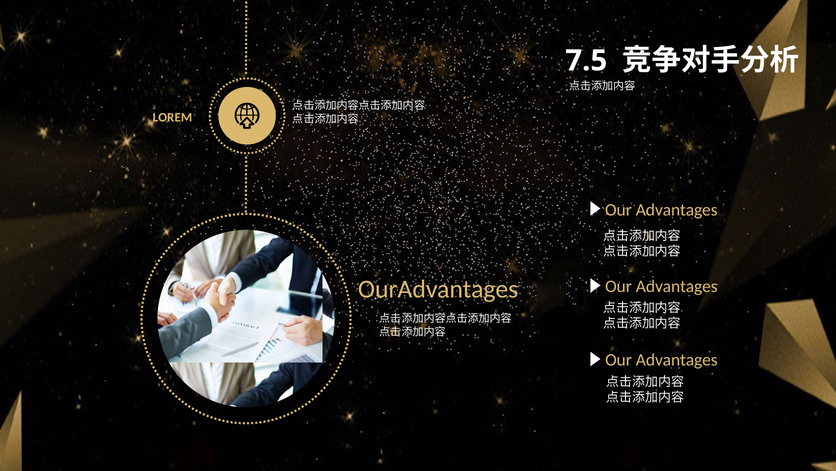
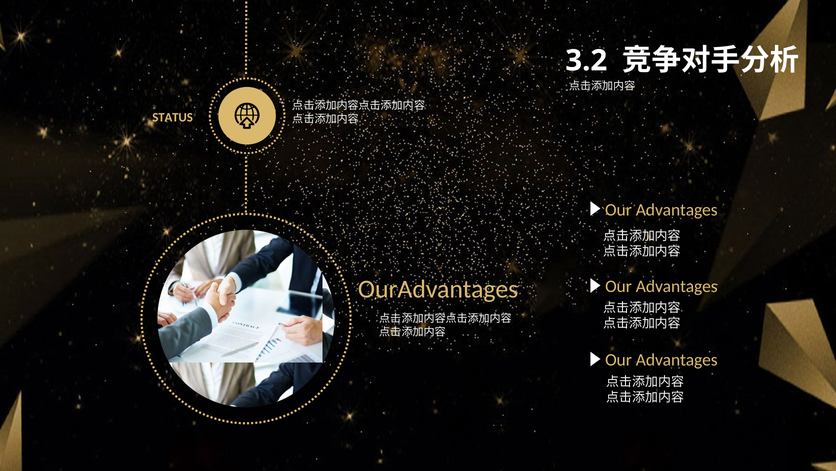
7.5: 7.5 -> 3.2
LOREM: LOREM -> STATUS
